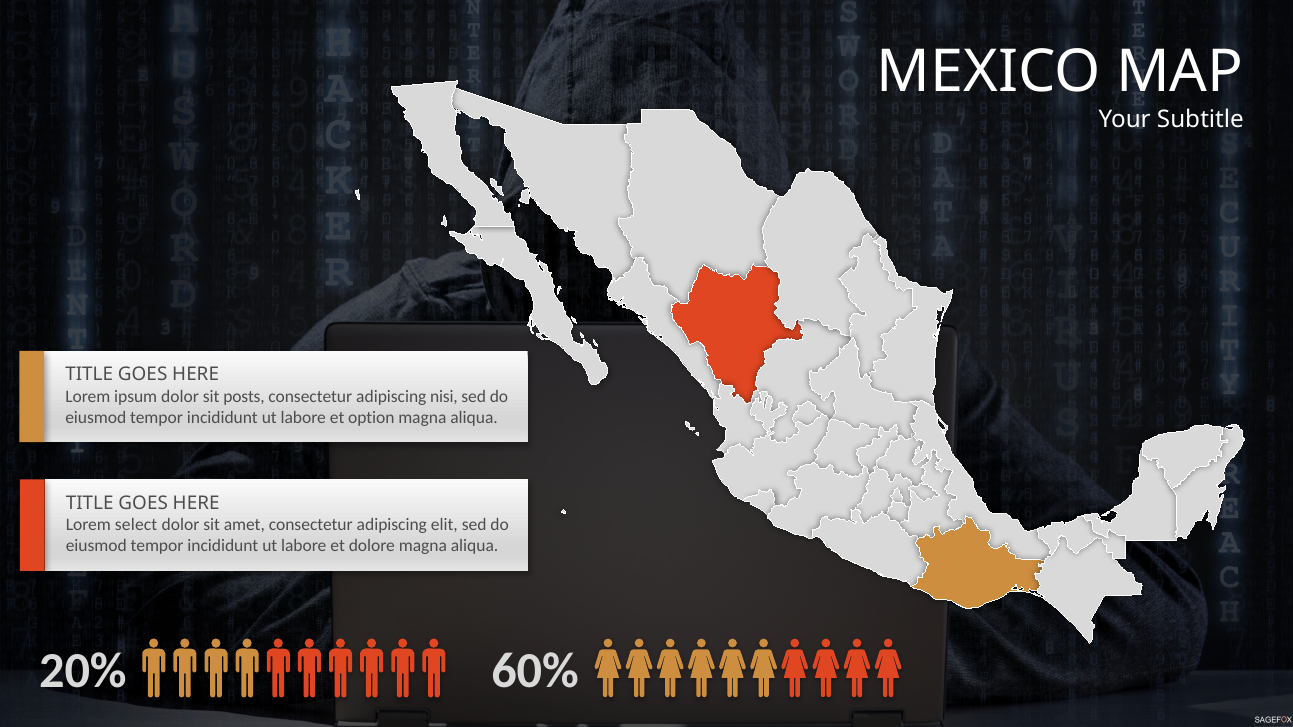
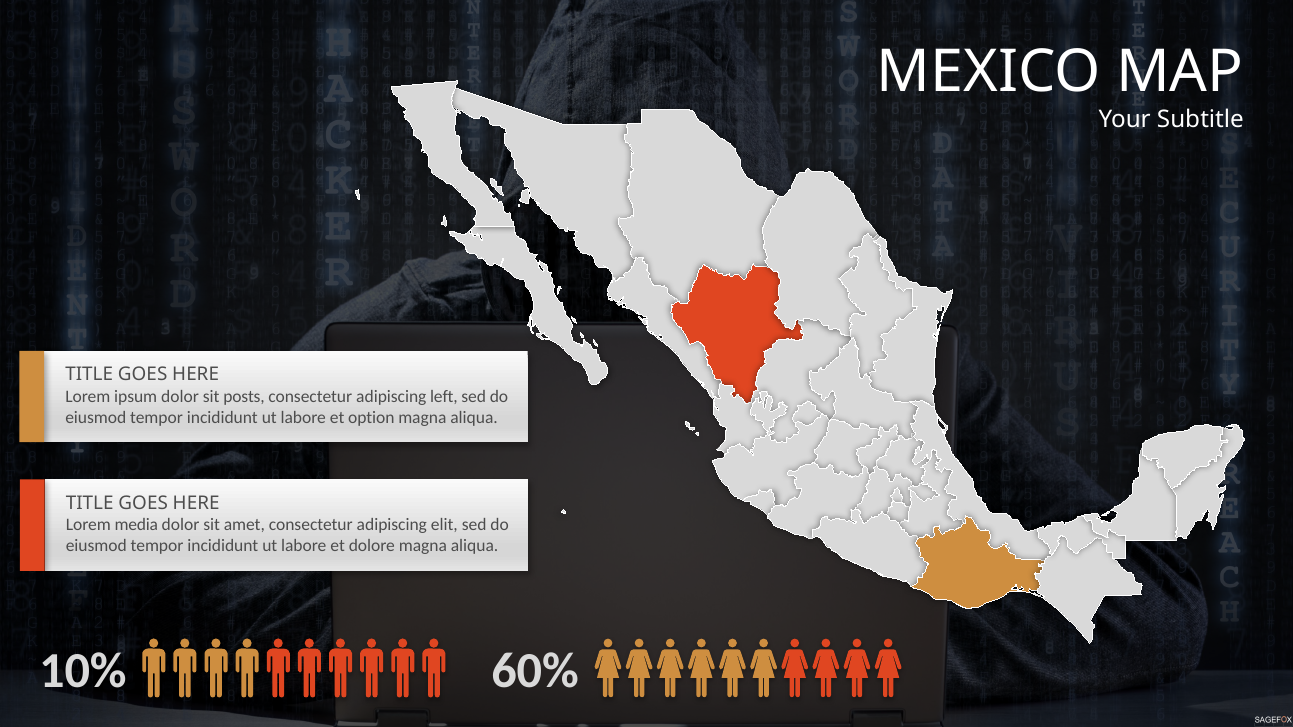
nisi: nisi -> left
select: select -> media
20%: 20% -> 10%
